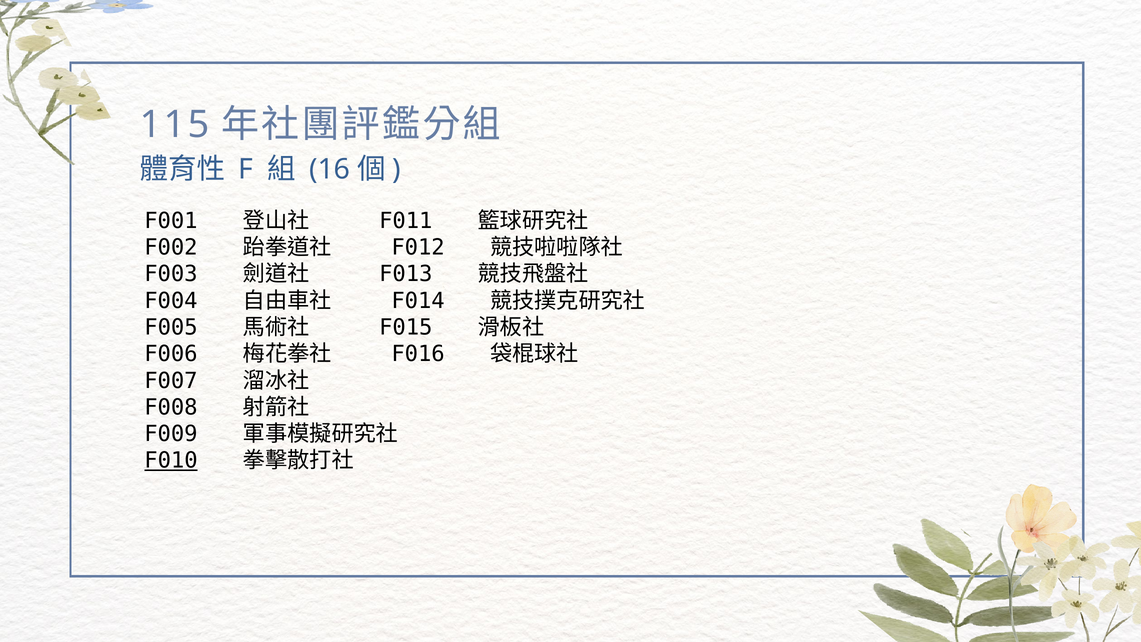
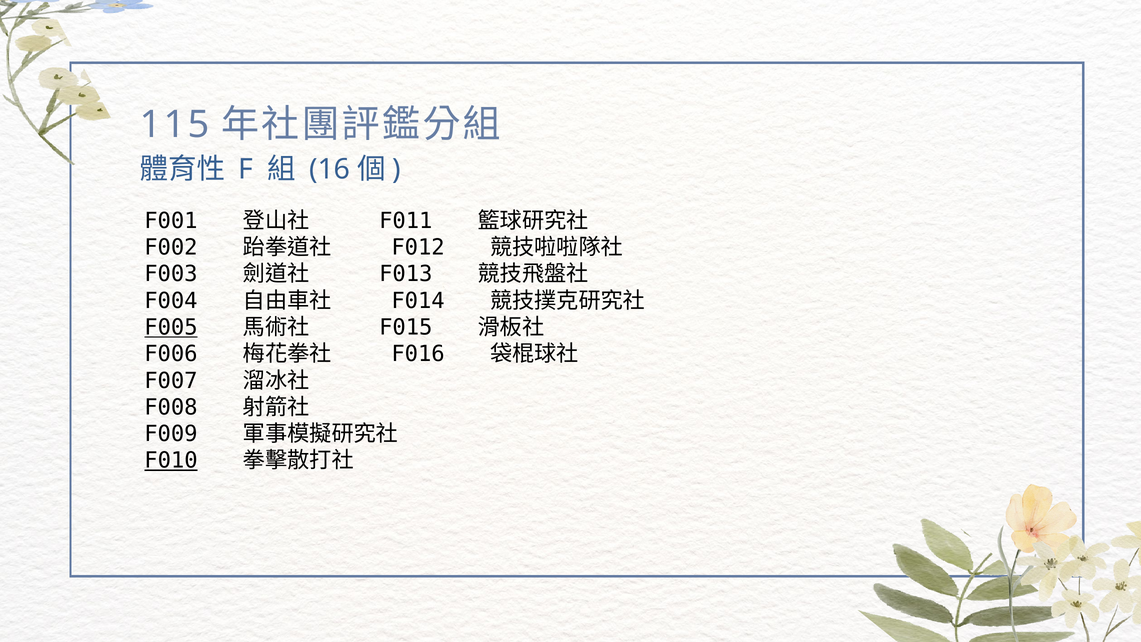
F005 underline: none -> present
